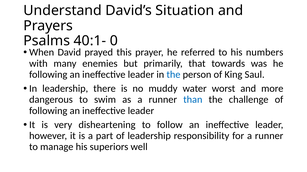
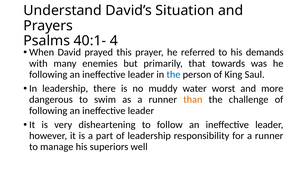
0: 0 -> 4
numbers: numbers -> demands
than colour: blue -> orange
